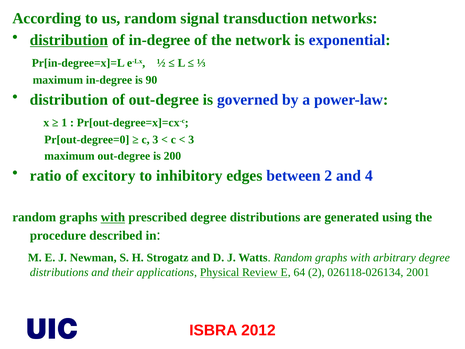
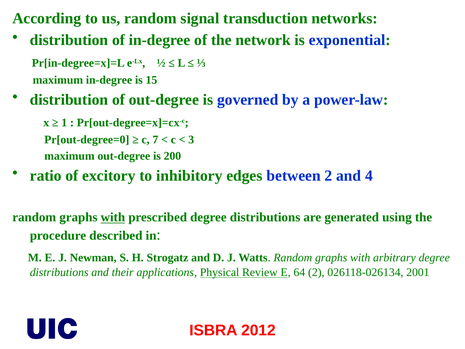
distribution at (69, 40) underline: present -> none
90: 90 -> 15
c 3: 3 -> 7
